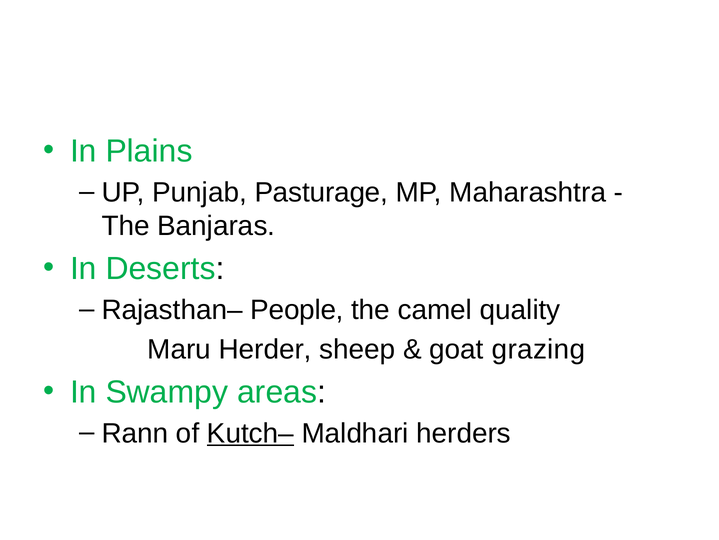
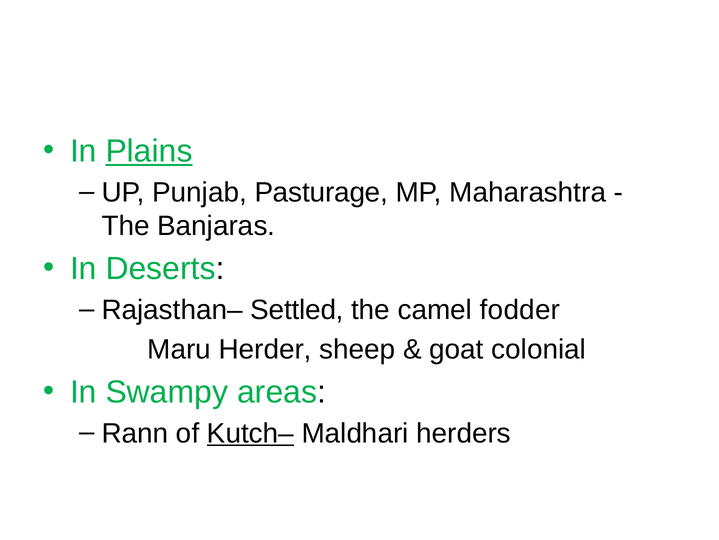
Plains underline: none -> present
People: People -> Settled
quality: quality -> fodder
grazing: grazing -> colonial
